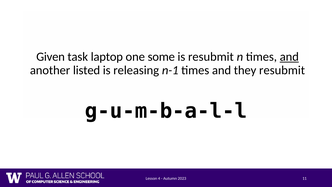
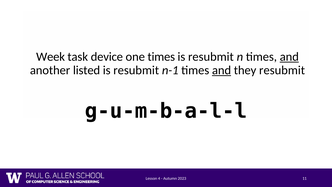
Given: Given -> Week
laptop: laptop -> device
one some: some -> times
releasing at (136, 70): releasing -> resubmit
and at (222, 70) underline: none -> present
